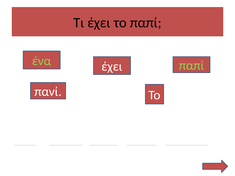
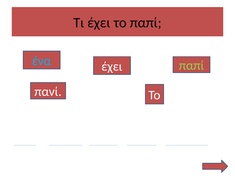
ένα colour: light green -> light blue
